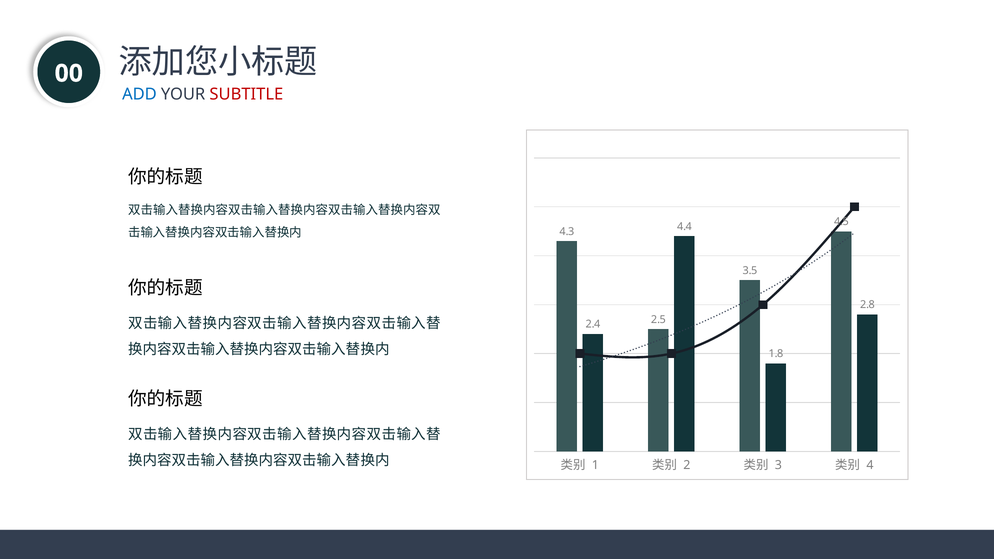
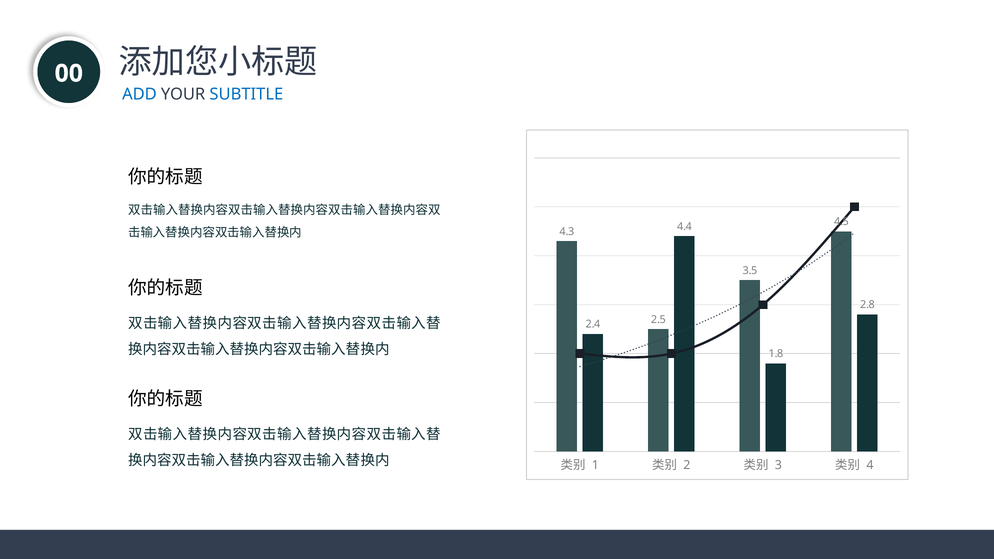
SUBTITLE colour: red -> blue
